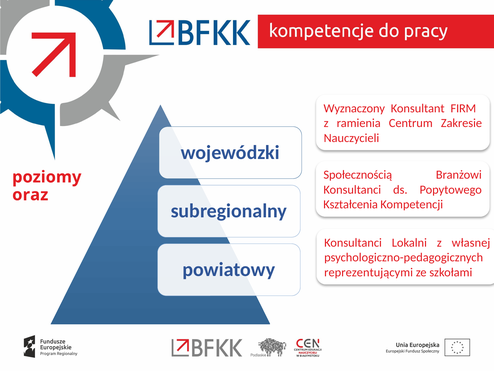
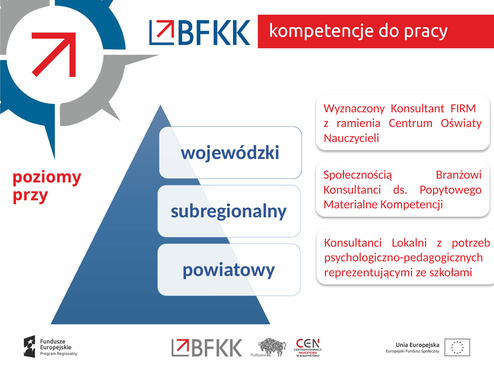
Zakresie: Zakresie -> Oświaty
oraz: oraz -> przy
Kształcenia: Kształcenia -> Materialne
własnej: własnej -> potrzeb
